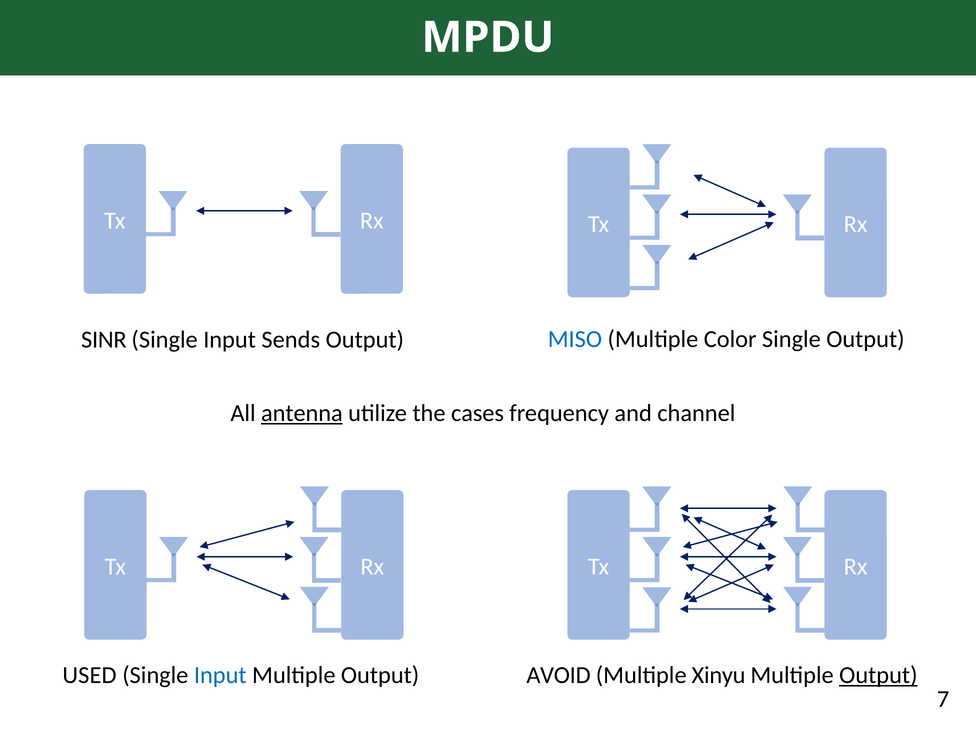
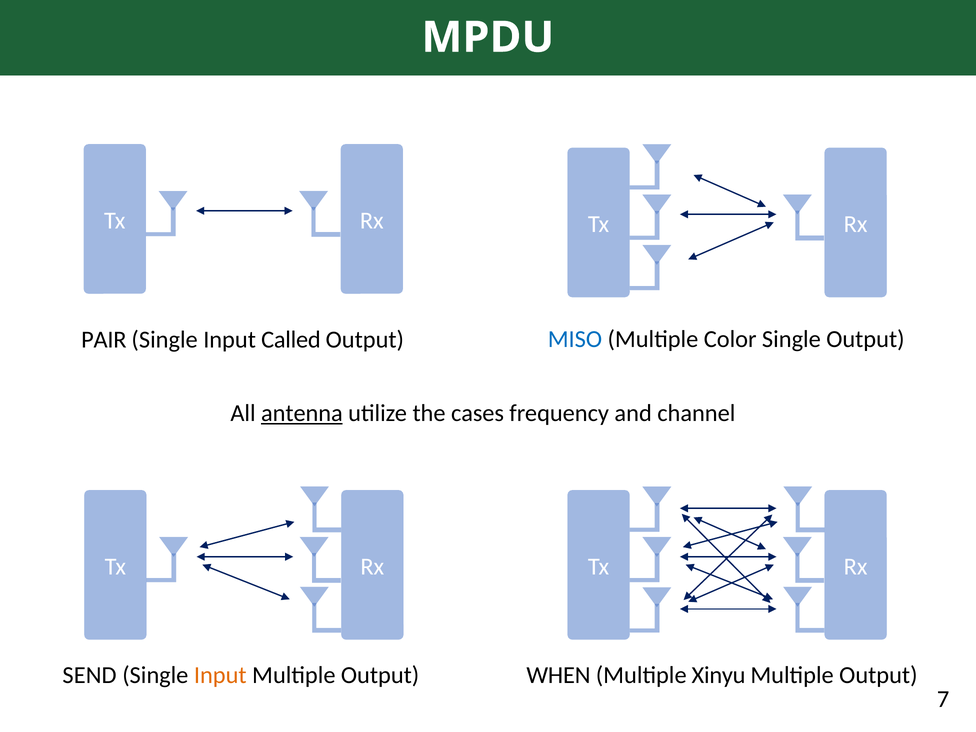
SINR: SINR -> PAIR
Sends: Sends -> Called
USED: USED -> SEND
Input at (220, 675) colour: blue -> orange
AVOID: AVOID -> WHEN
Output at (878, 675) underline: present -> none
